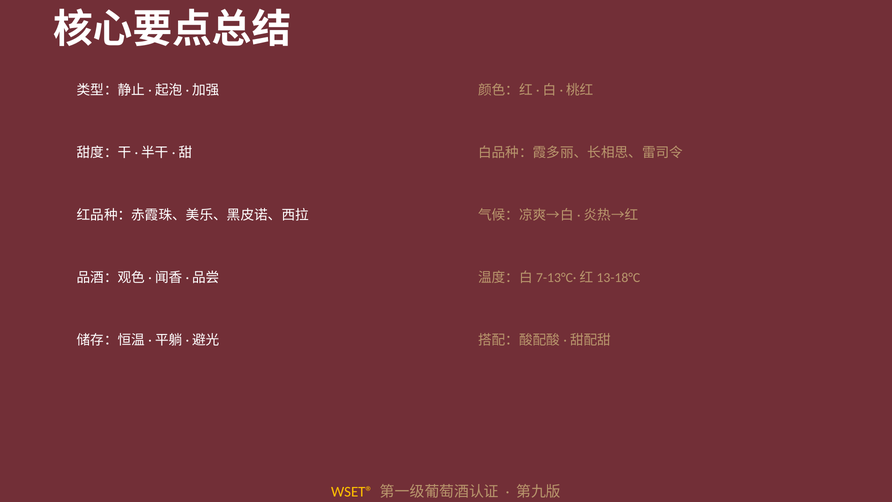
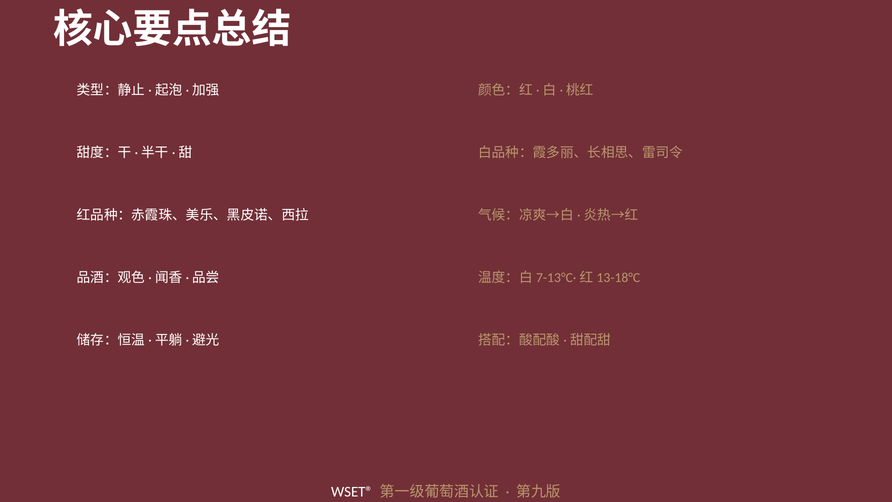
WSET® colour: yellow -> white
